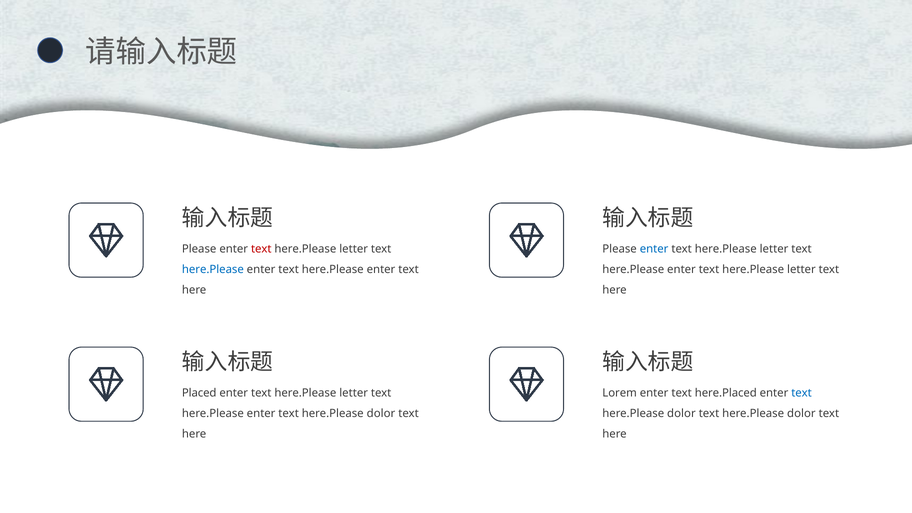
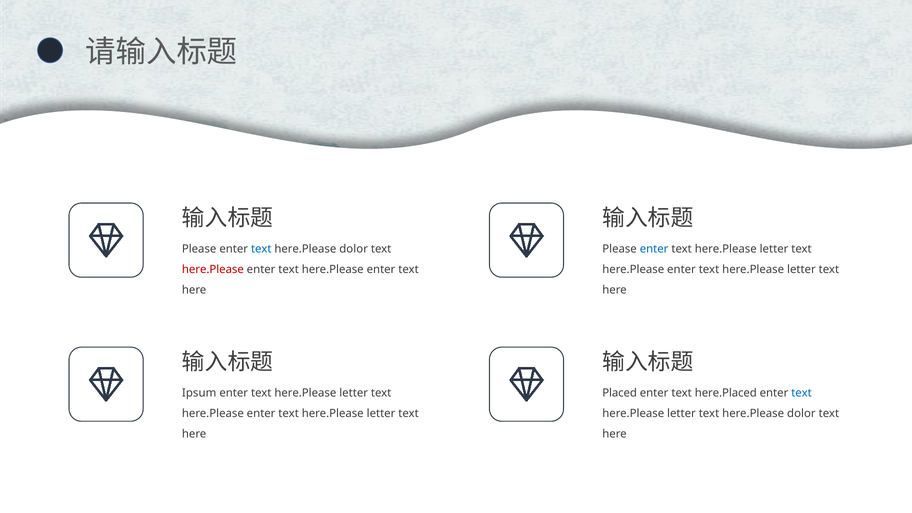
text at (261, 249) colour: red -> blue
letter at (354, 249): letter -> dolor
here.Please at (213, 269) colour: blue -> red
Placed: Placed -> Ipsum
Lorem: Lorem -> Placed
dolor at (381, 413): dolor -> letter
dolor at (681, 413): dolor -> letter
